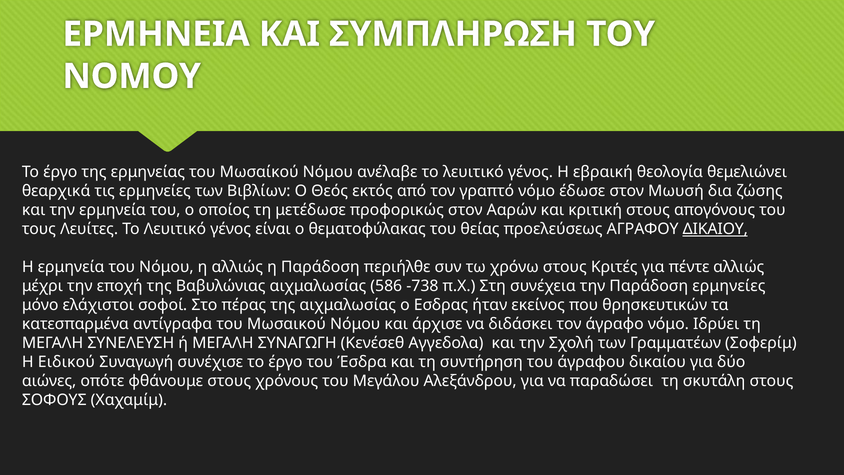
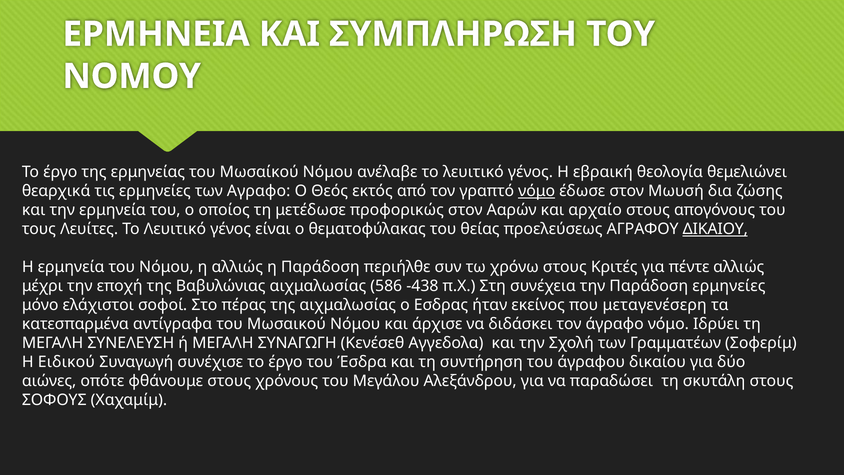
Βιβλίων: Βιβλίων -> Αγραφο
νόμο at (537, 191) underline: none -> present
κριτική: κριτική -> αρχαίο
-738: -738 -> -438
θρησκευτικών: θρησκευτικών -> μεταγενέσερη
